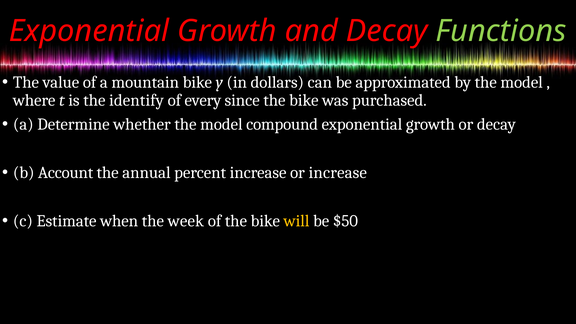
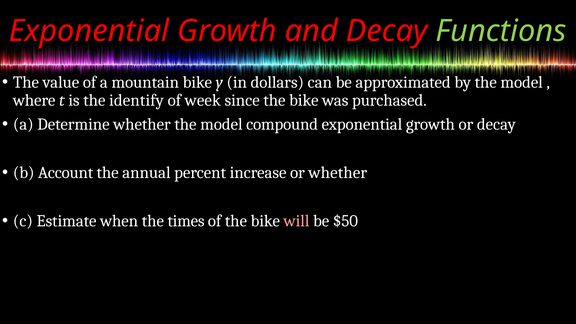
every: every -> week
or increase: increase -> whether
week: week -> times
will colour: yellow -> pink
